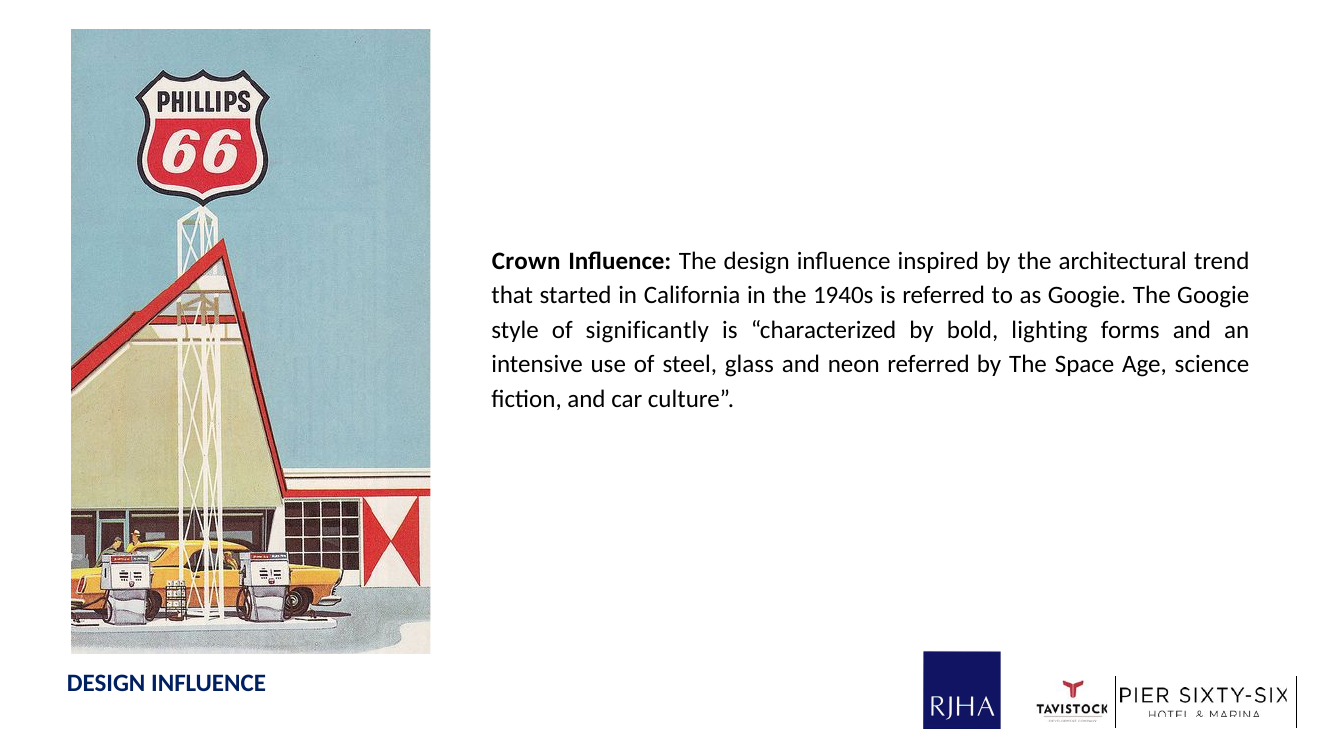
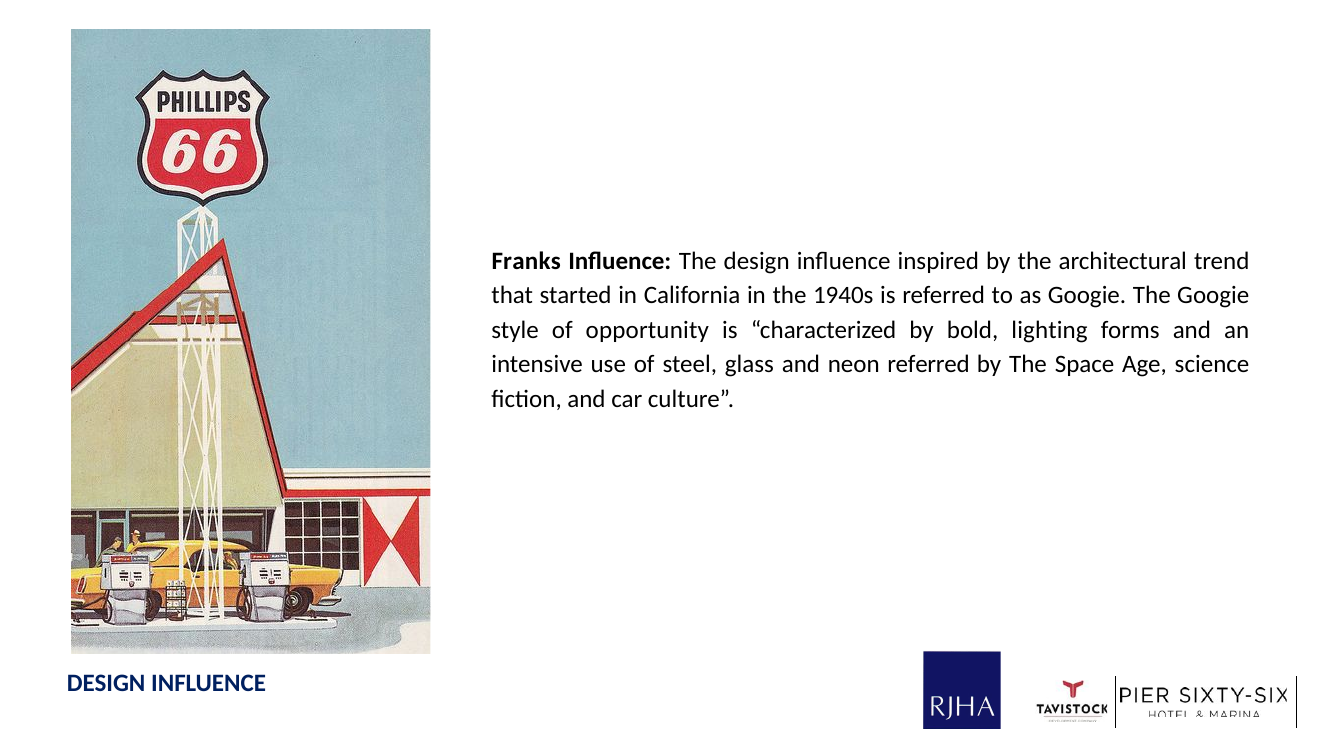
Crown: Crown -> Franks
significantly: significantly -> opportunity
